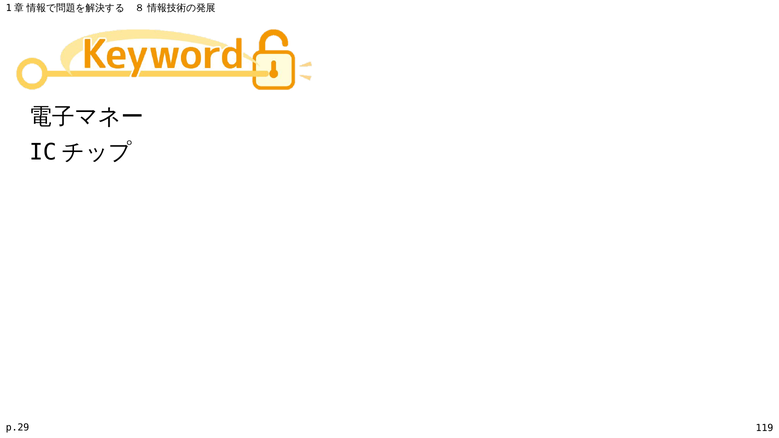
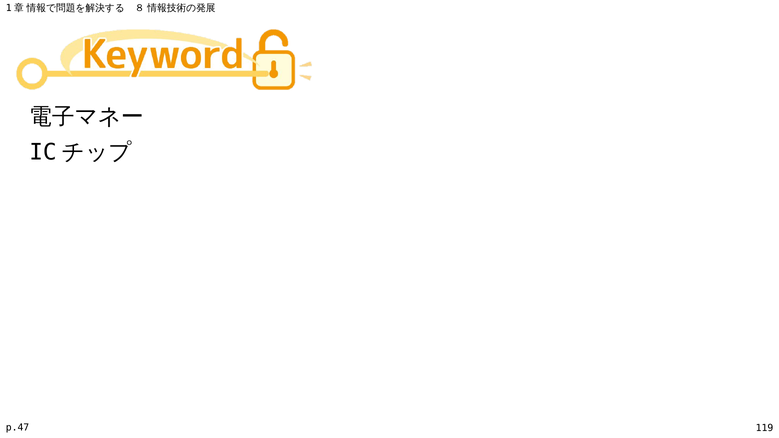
p.29: p.29 -> p.47
